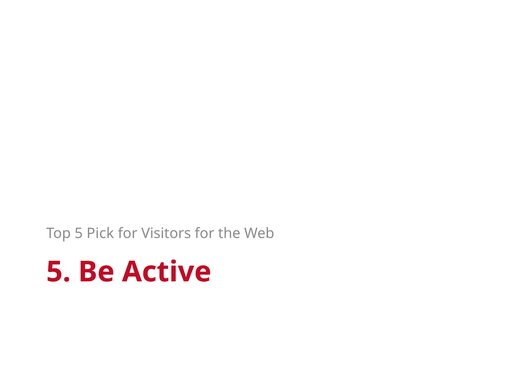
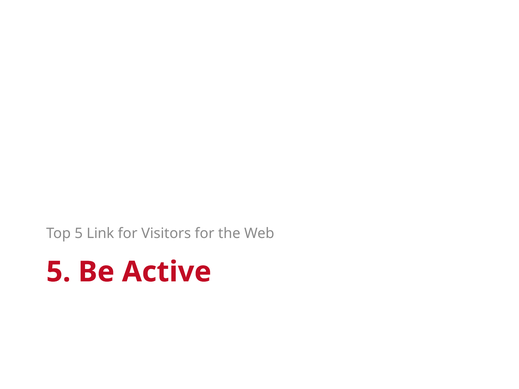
Pick: Pick -> Link
